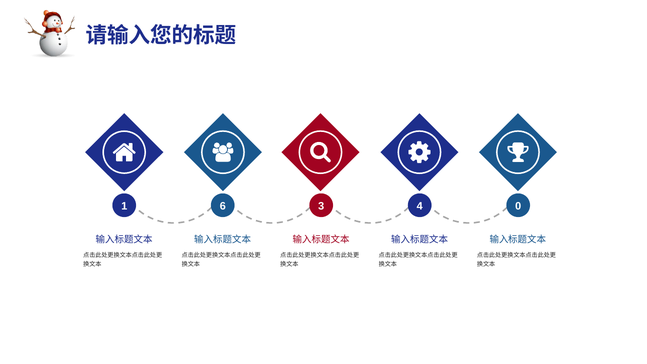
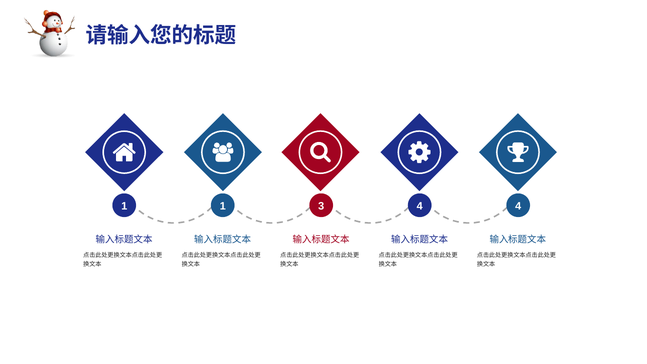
1 6: 6 -> 1
4 0: 0 -> 4
